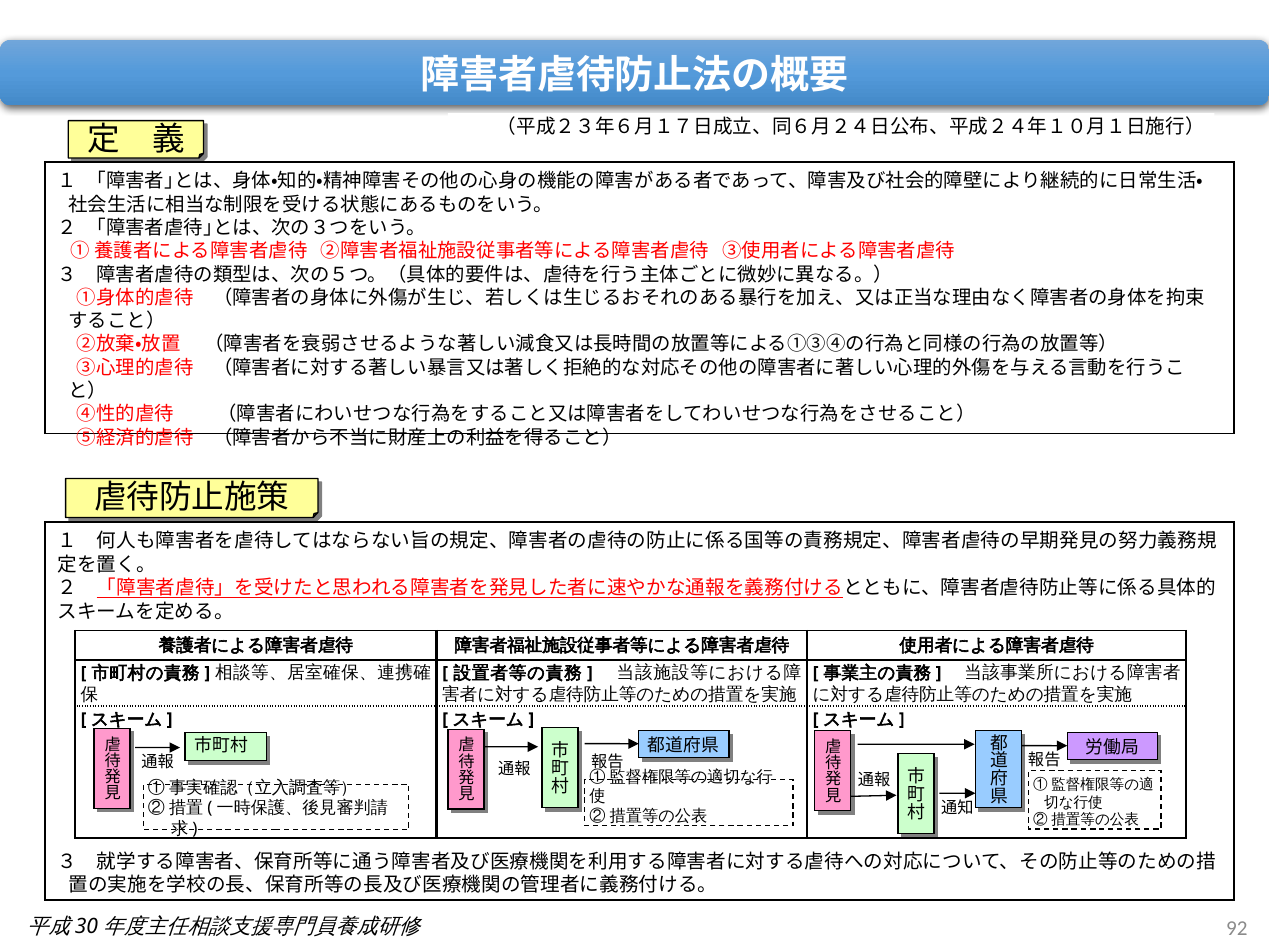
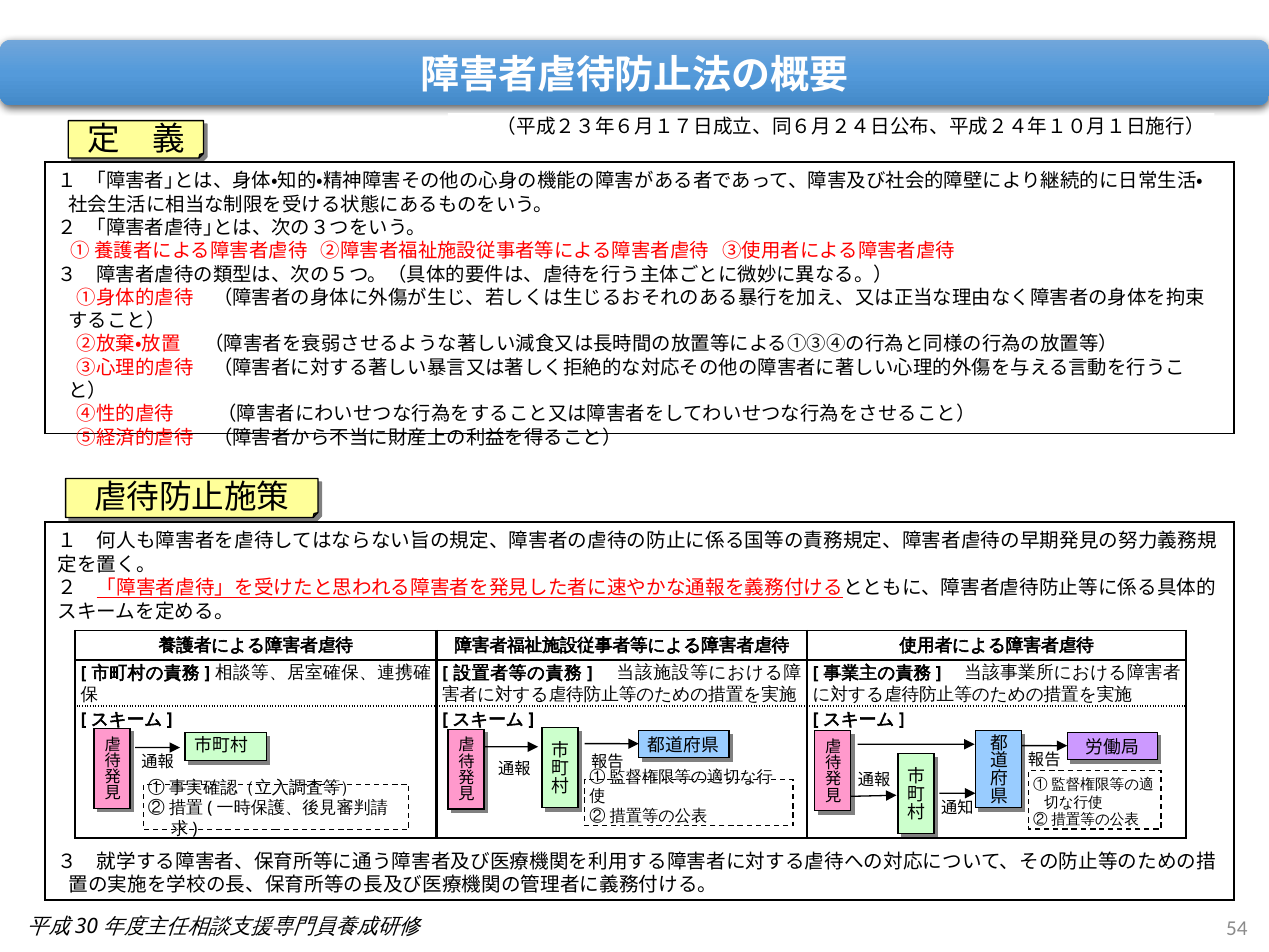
92: 92 -> 54
